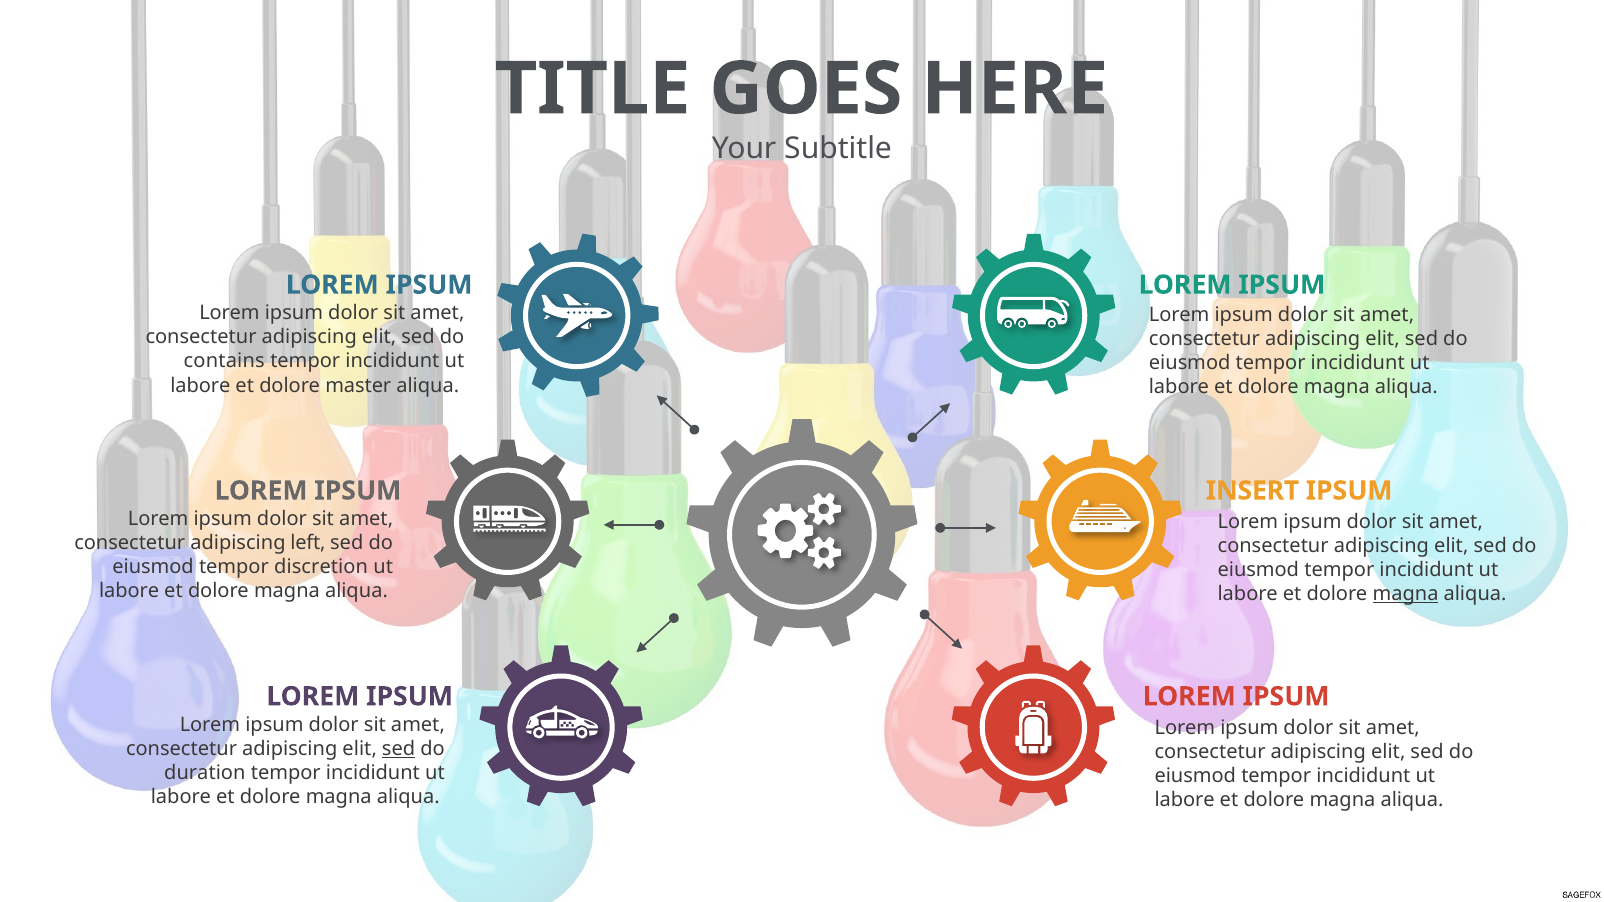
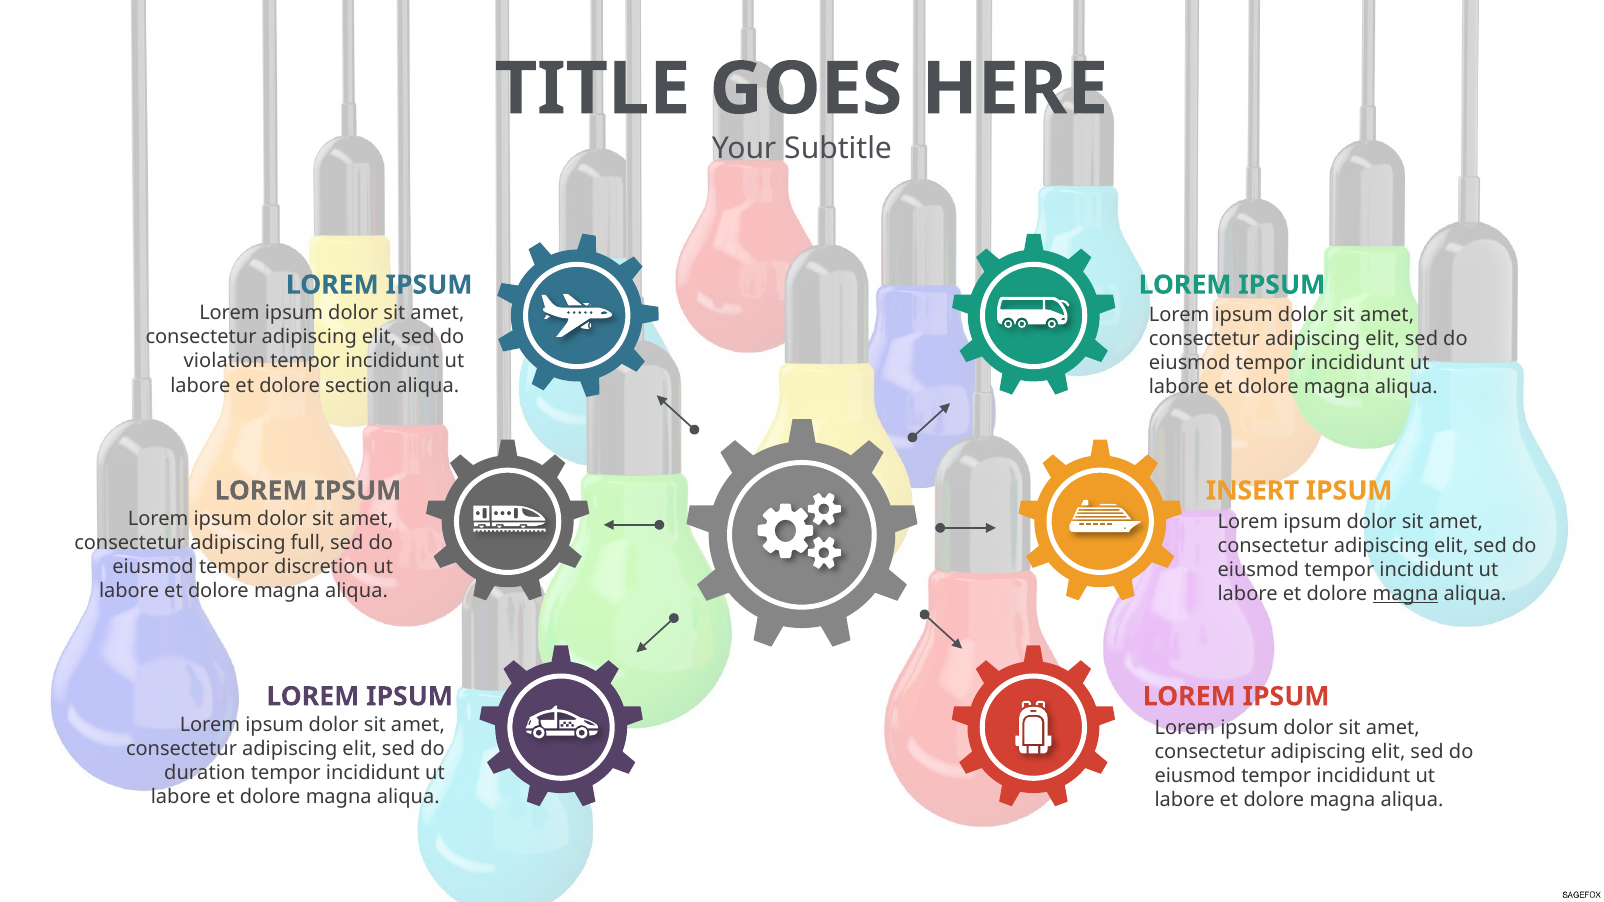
contains: contains -> violation
master: master -> section
left: left -> full
sed at (399, 749) underline: present -> none
